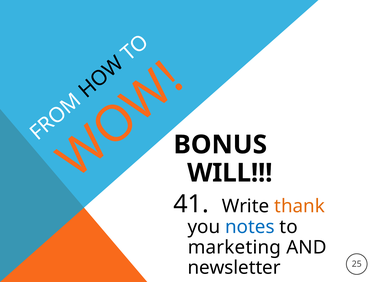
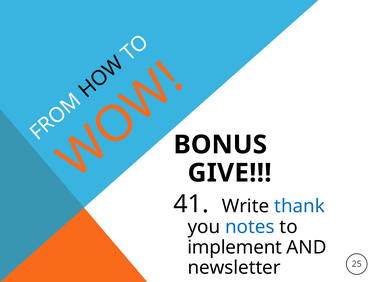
WILL: WILL -> GIVE
thank colour: orange -> blue
marketing: marketing -> implement
